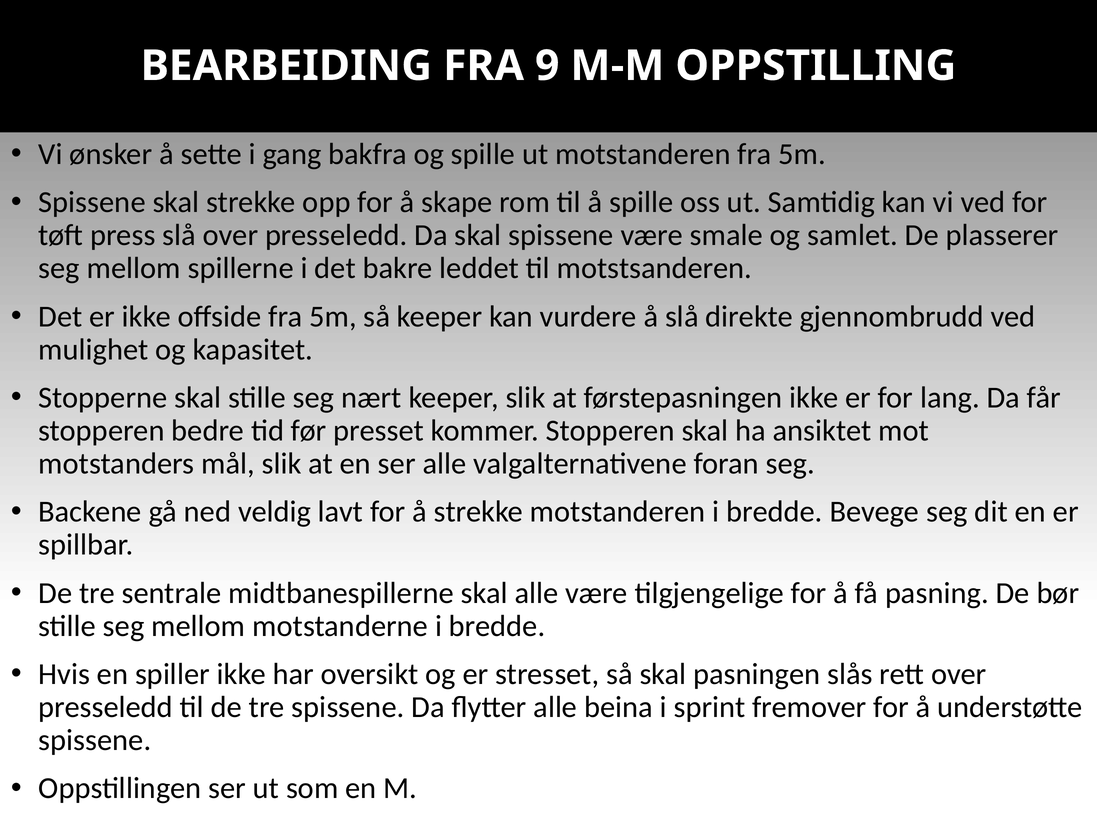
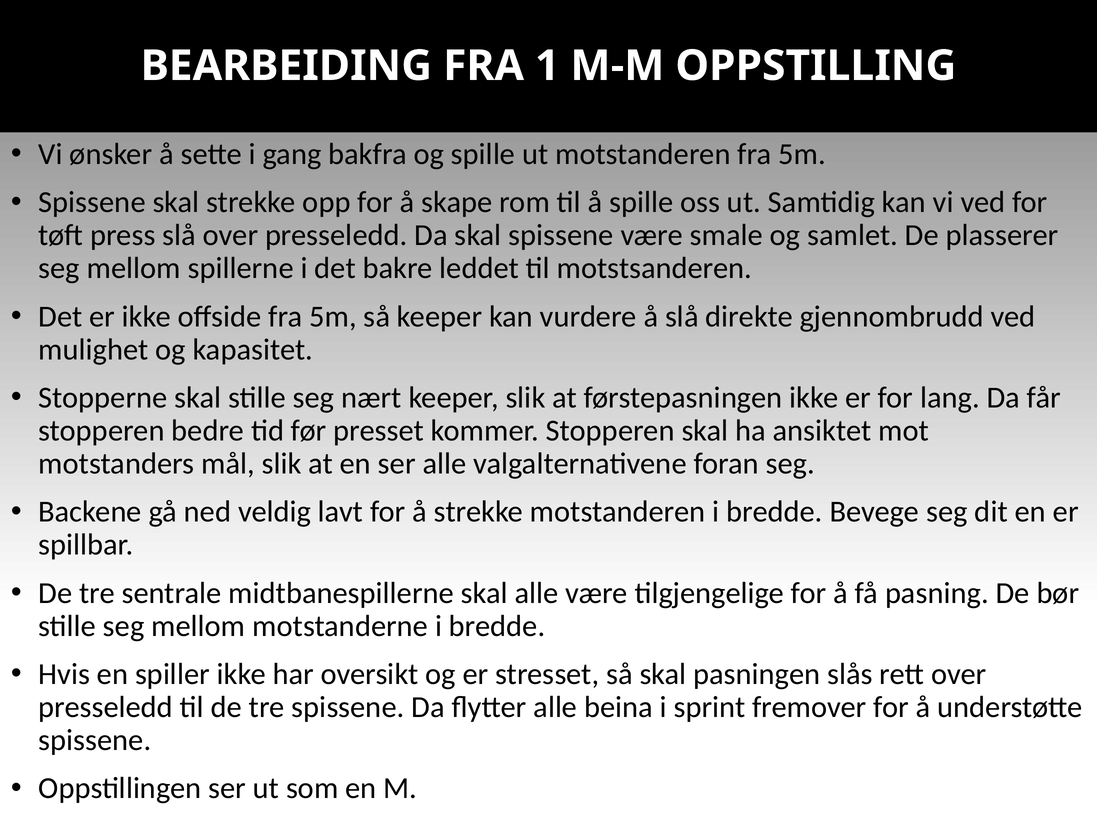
9: 9 -> 1
